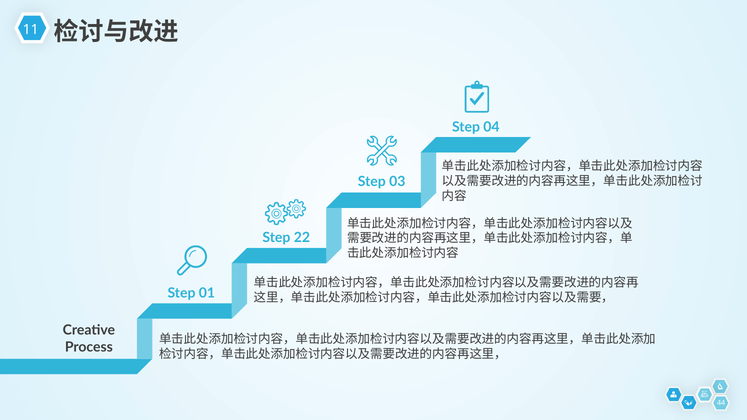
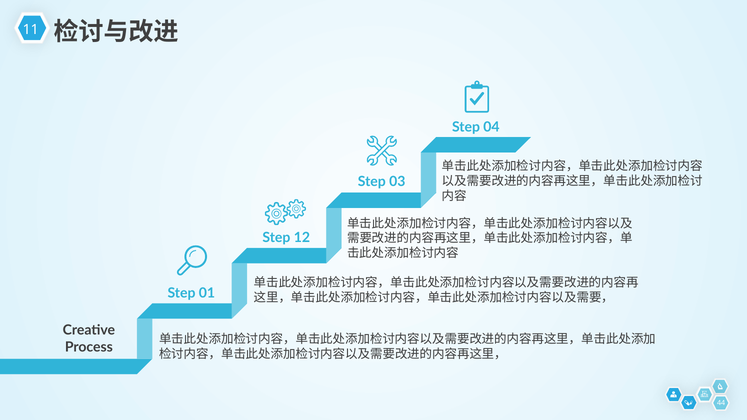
22: 22 -> 12
